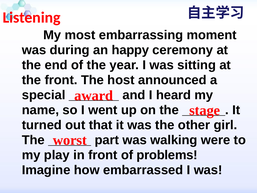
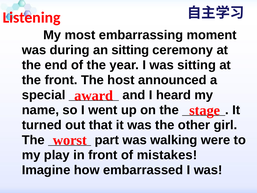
an happy: happy -> sitting
problems: problems -> mistakes
